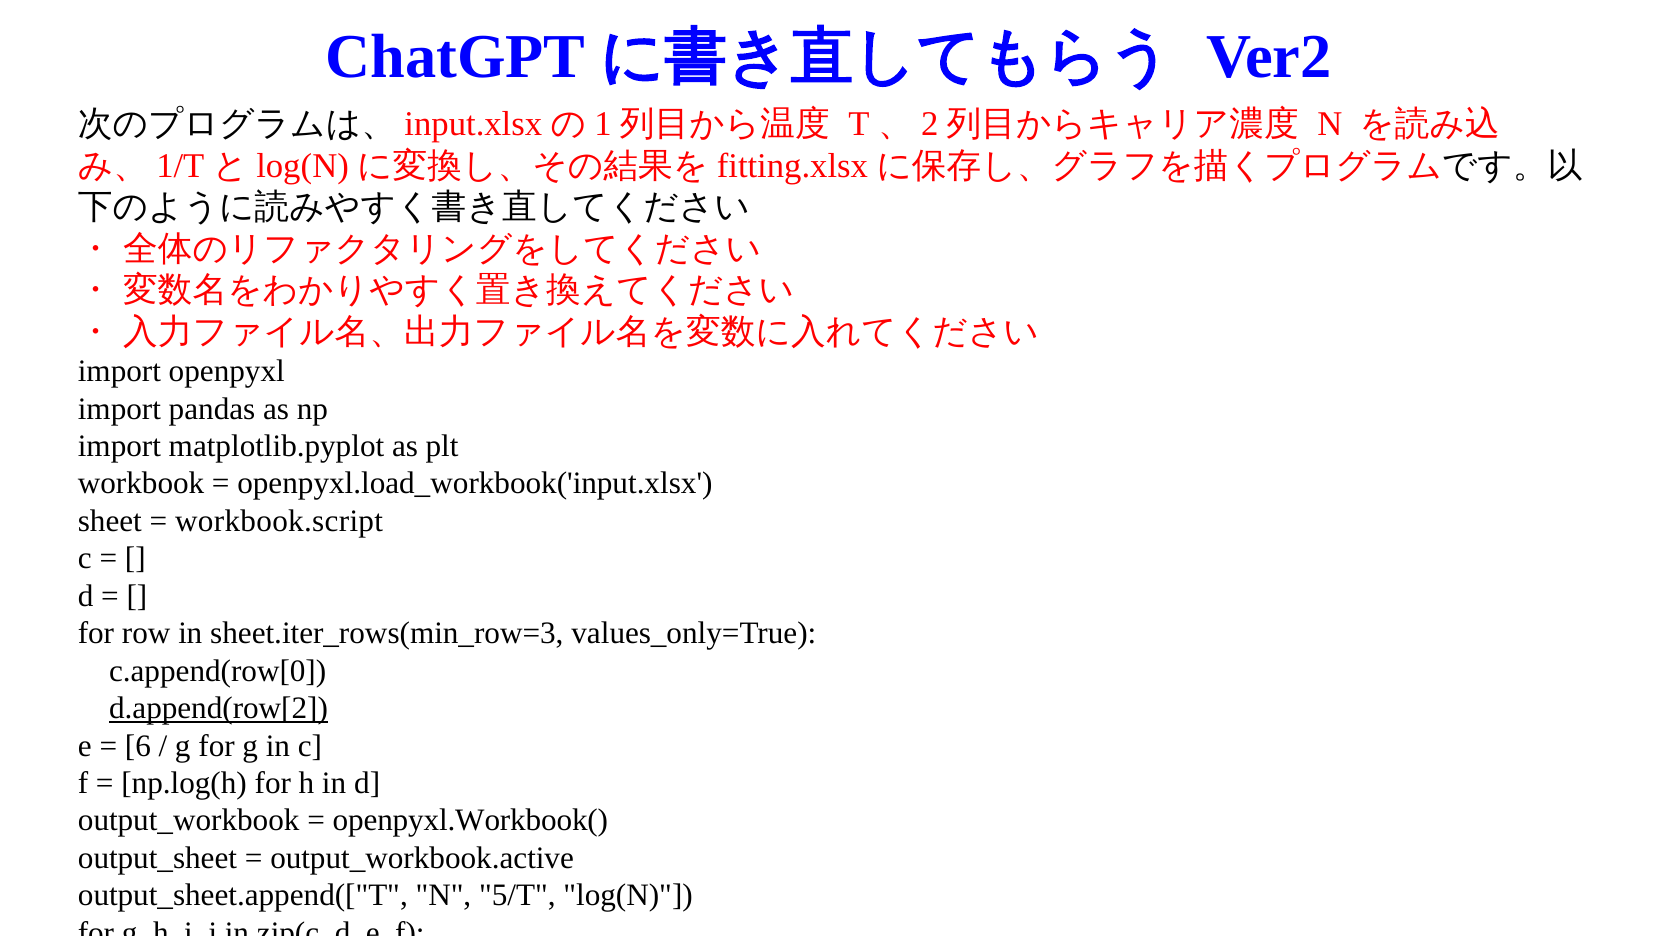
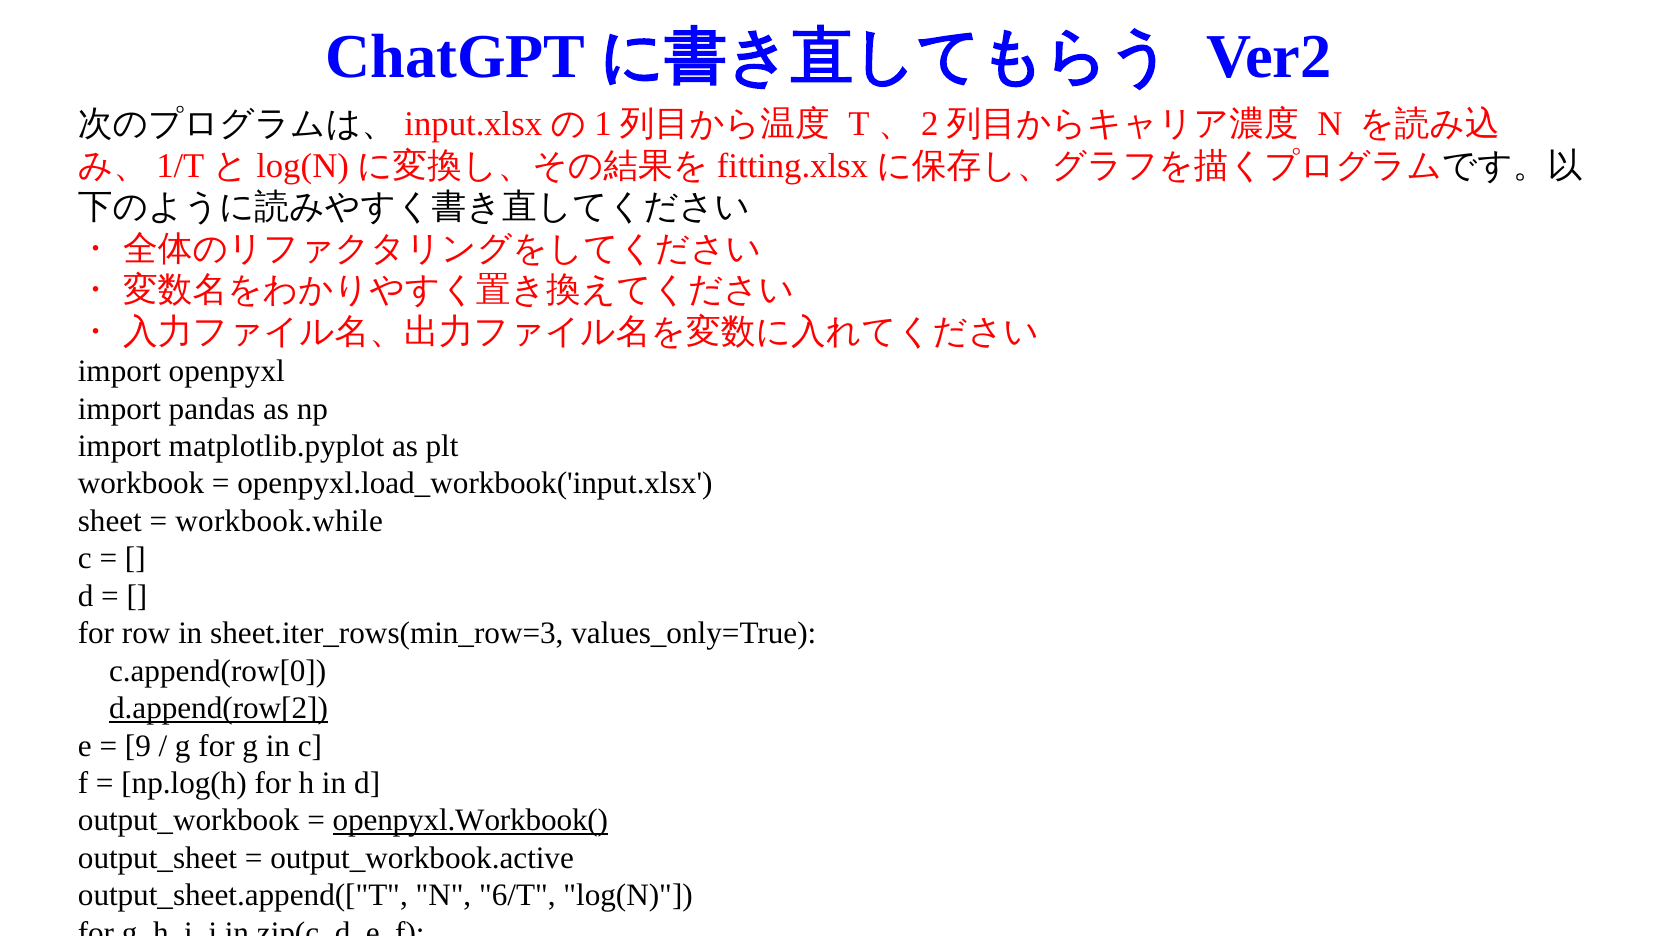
workbook.script: workbook.script -> workbook.while
6: 6 -> 9
openpyxl.Workbook( underline: none -> present
5/T: 5/T -> 6/T
